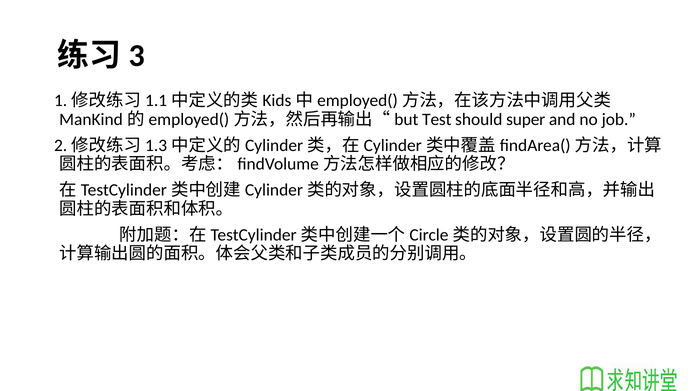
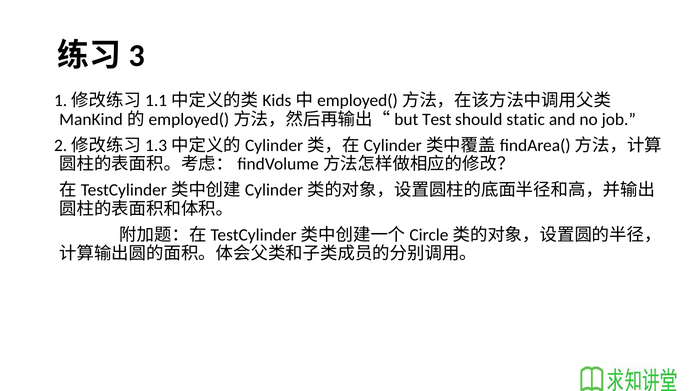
super: super -> static
